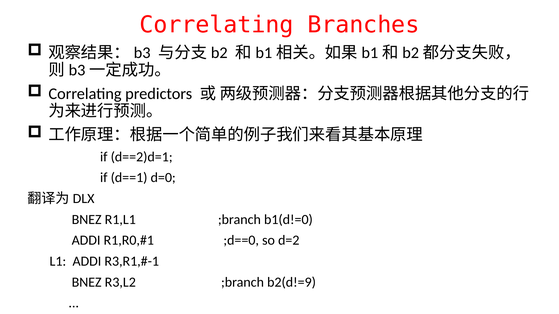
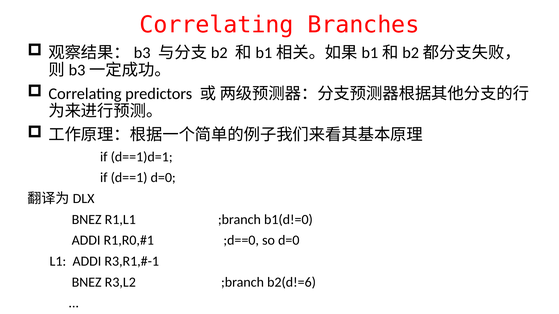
d==2)d=1: d==2)d=1 -> d==1)d=1
so d=2: d=2 -> d=0
b2(d!=9: b2(d!=9 -> b2(d!=6
